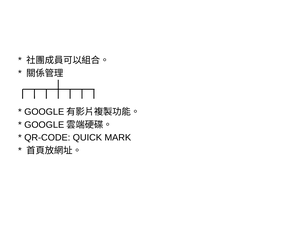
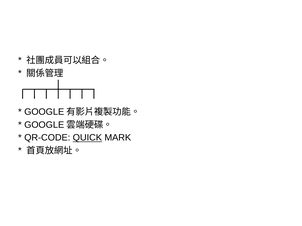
QUICK underline: none -> present
